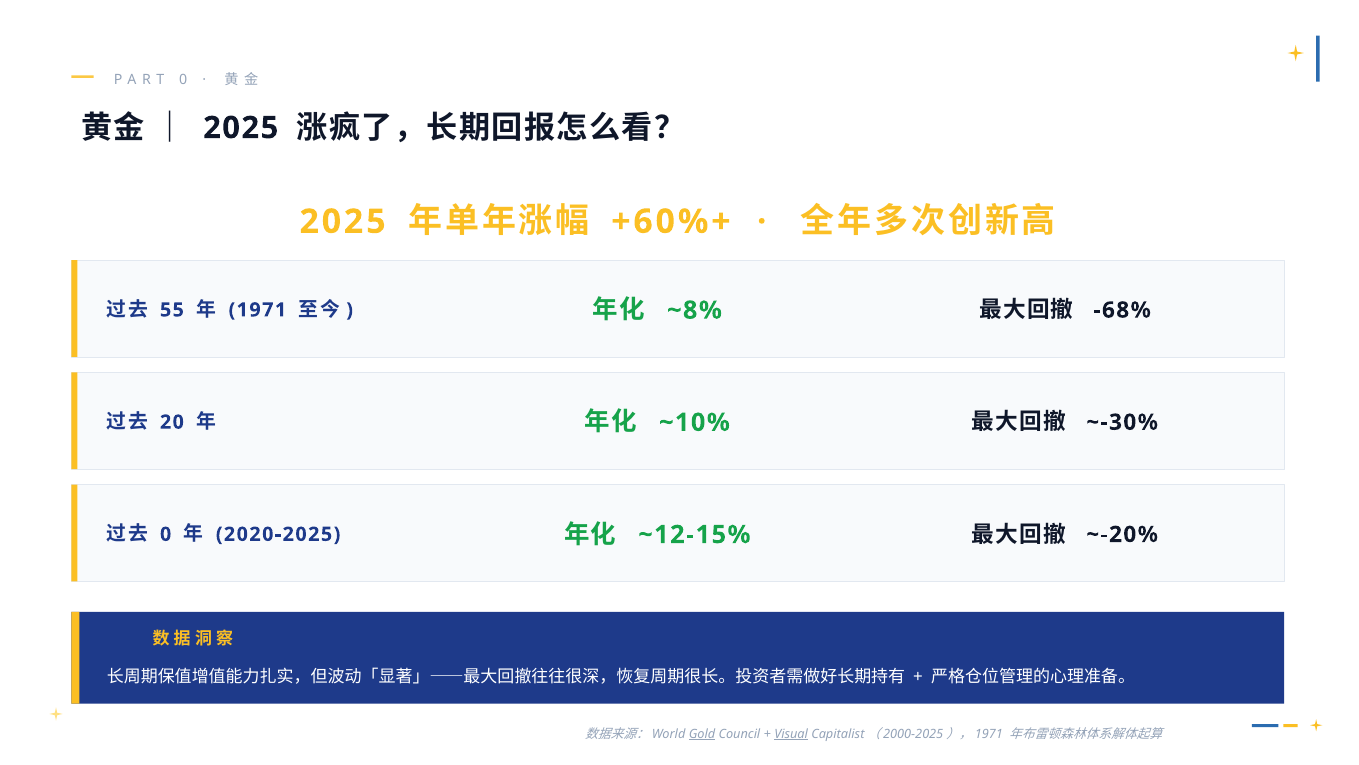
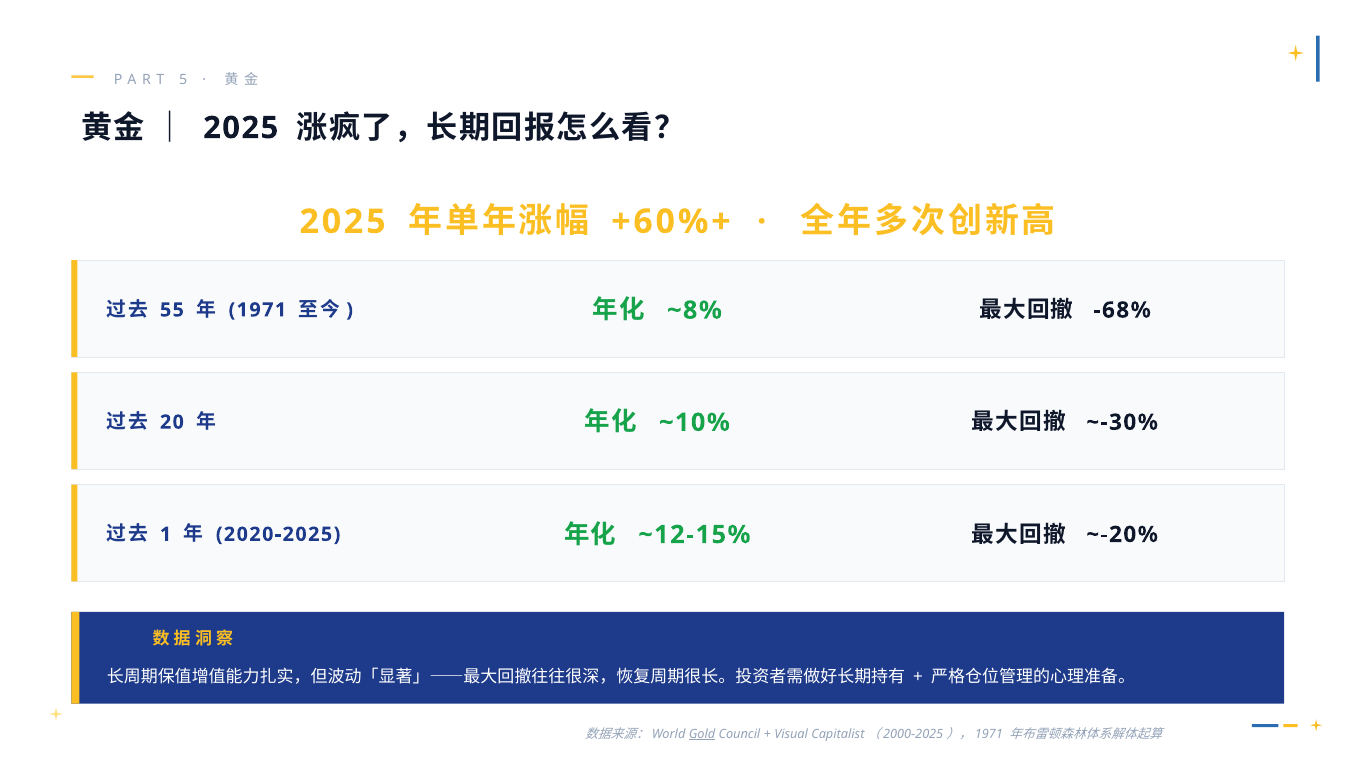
0 at (183, 79): 0 -> 5
0 at (166, 534): 0 -> 1
Visual underline: present -> none
